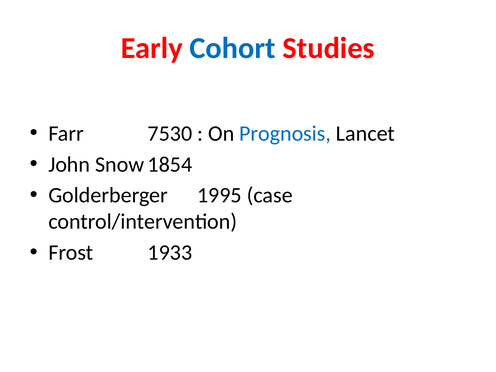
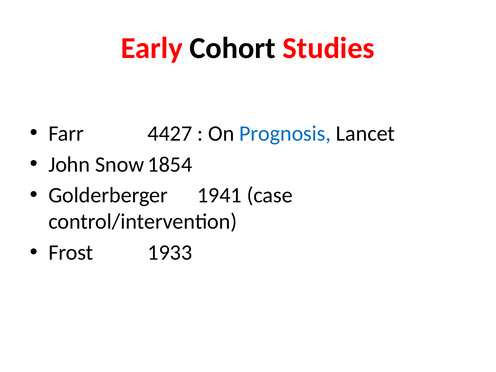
Cohort colour: blue -> black
7530: 7530 -> 4427
1995: 1995 -> 1941
